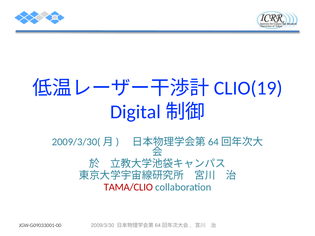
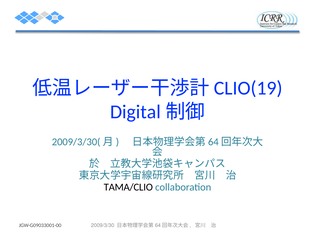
TAMA/CLIO colour: red -> black
